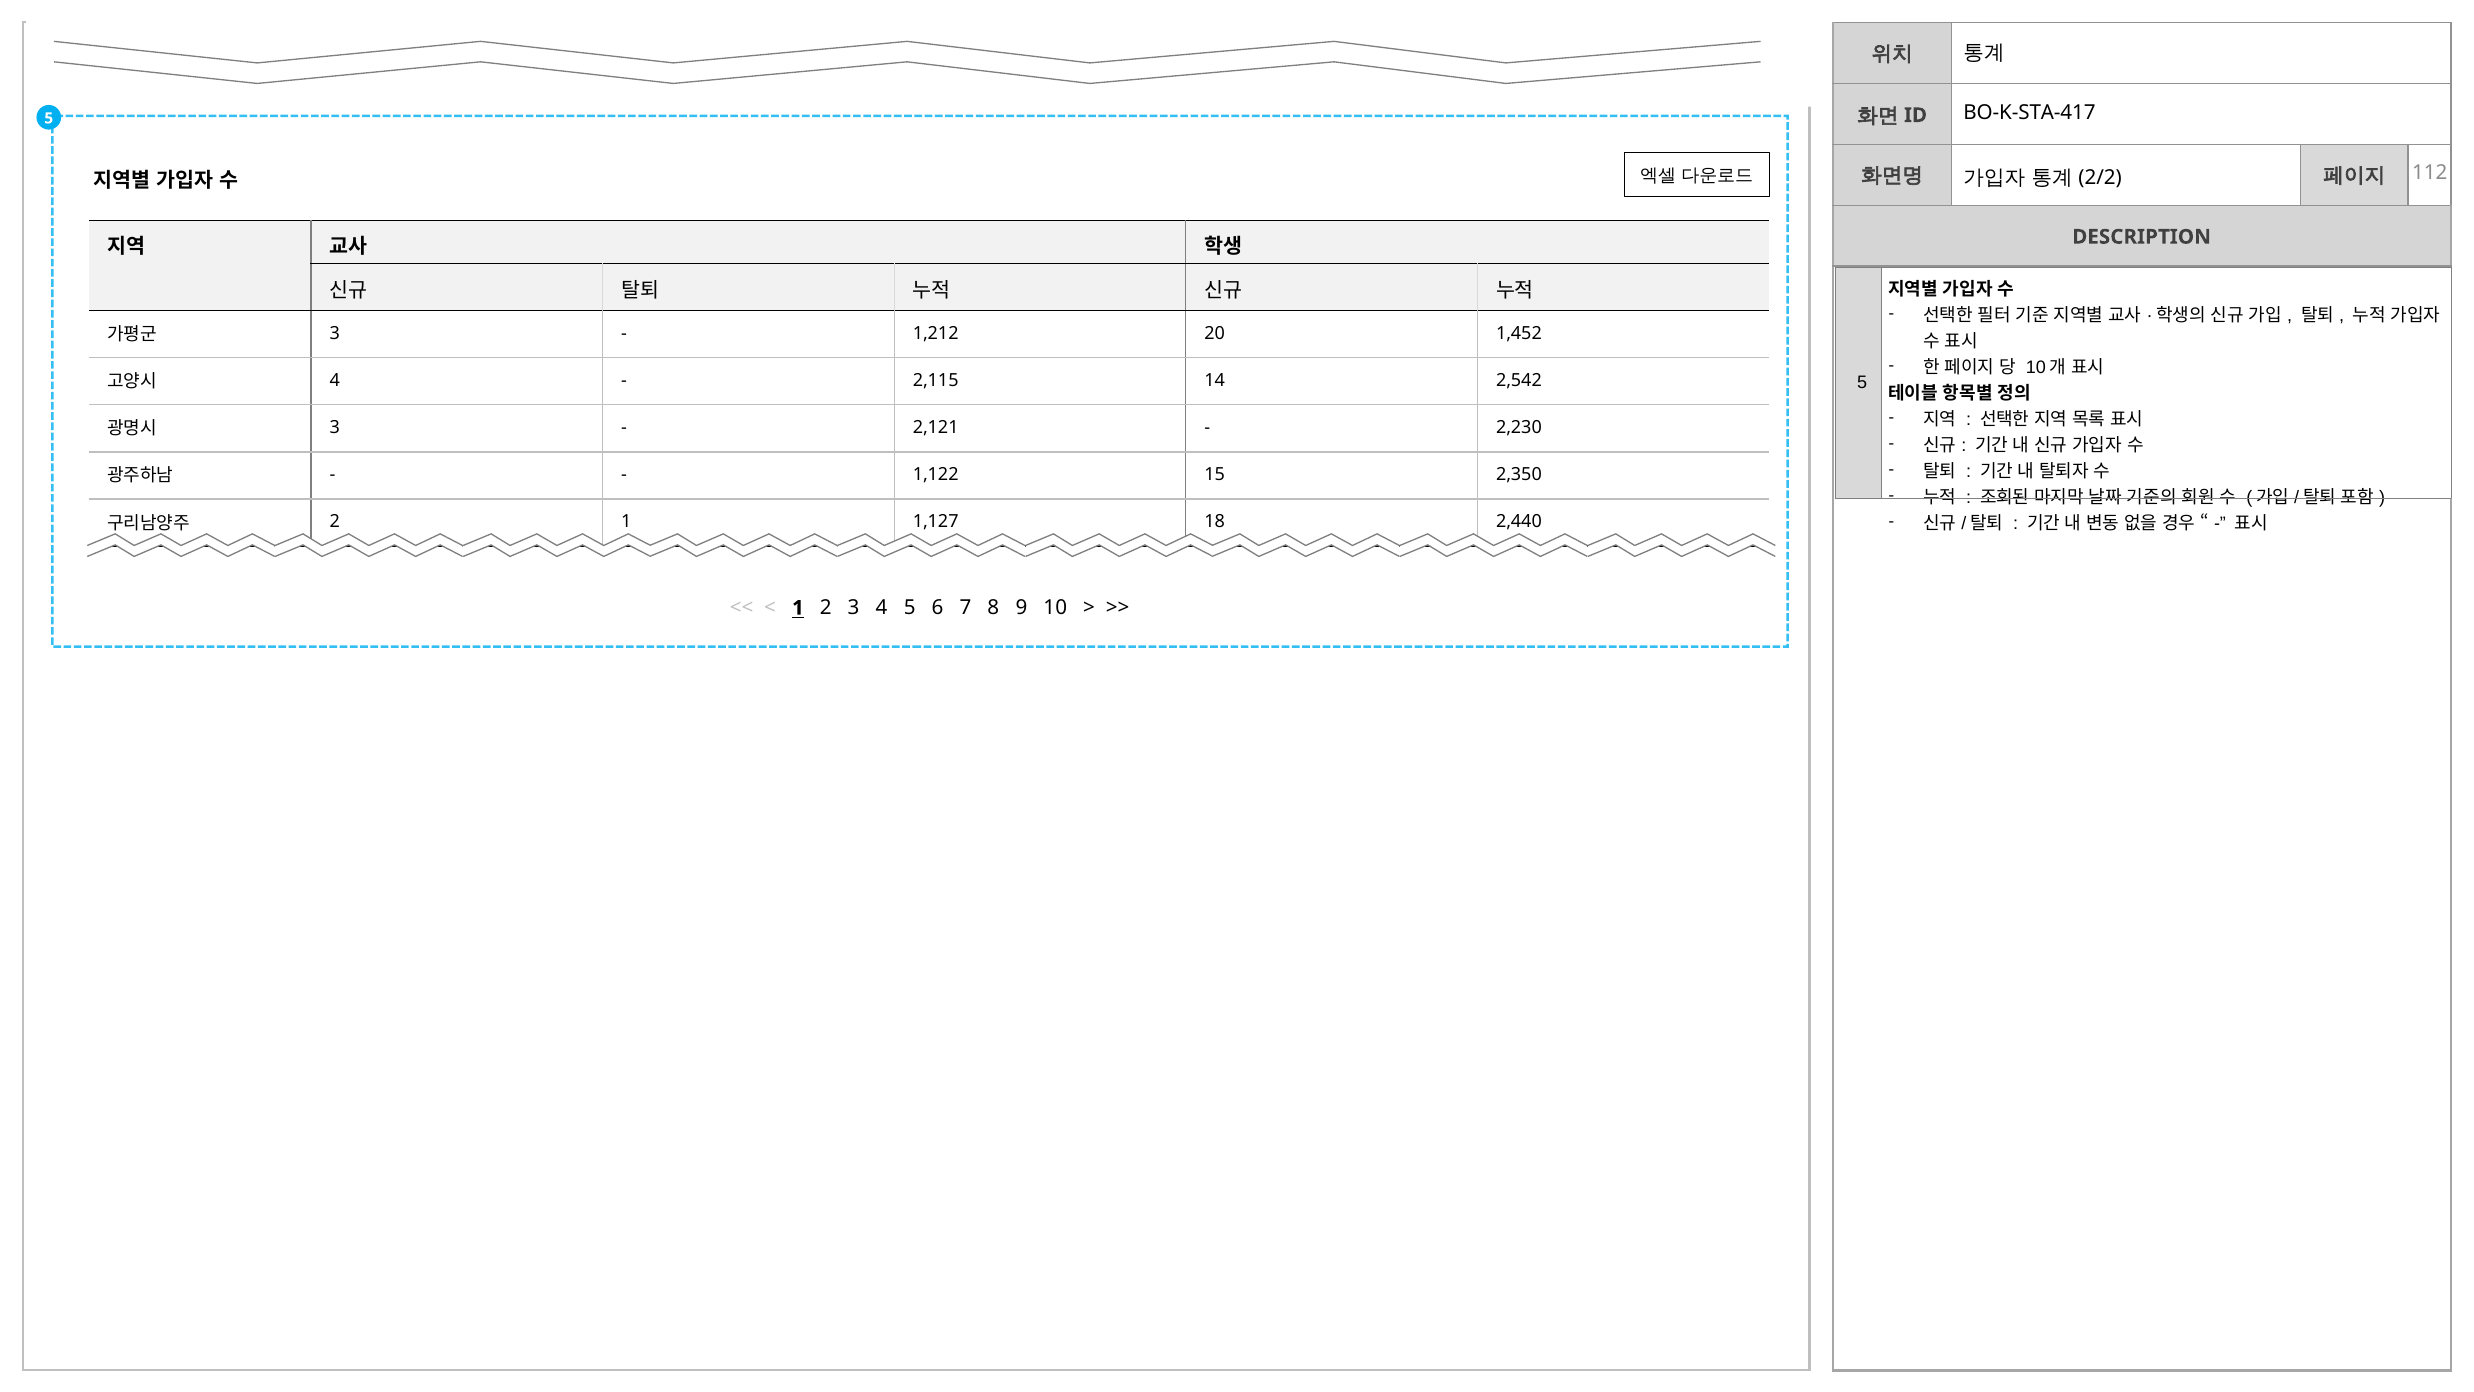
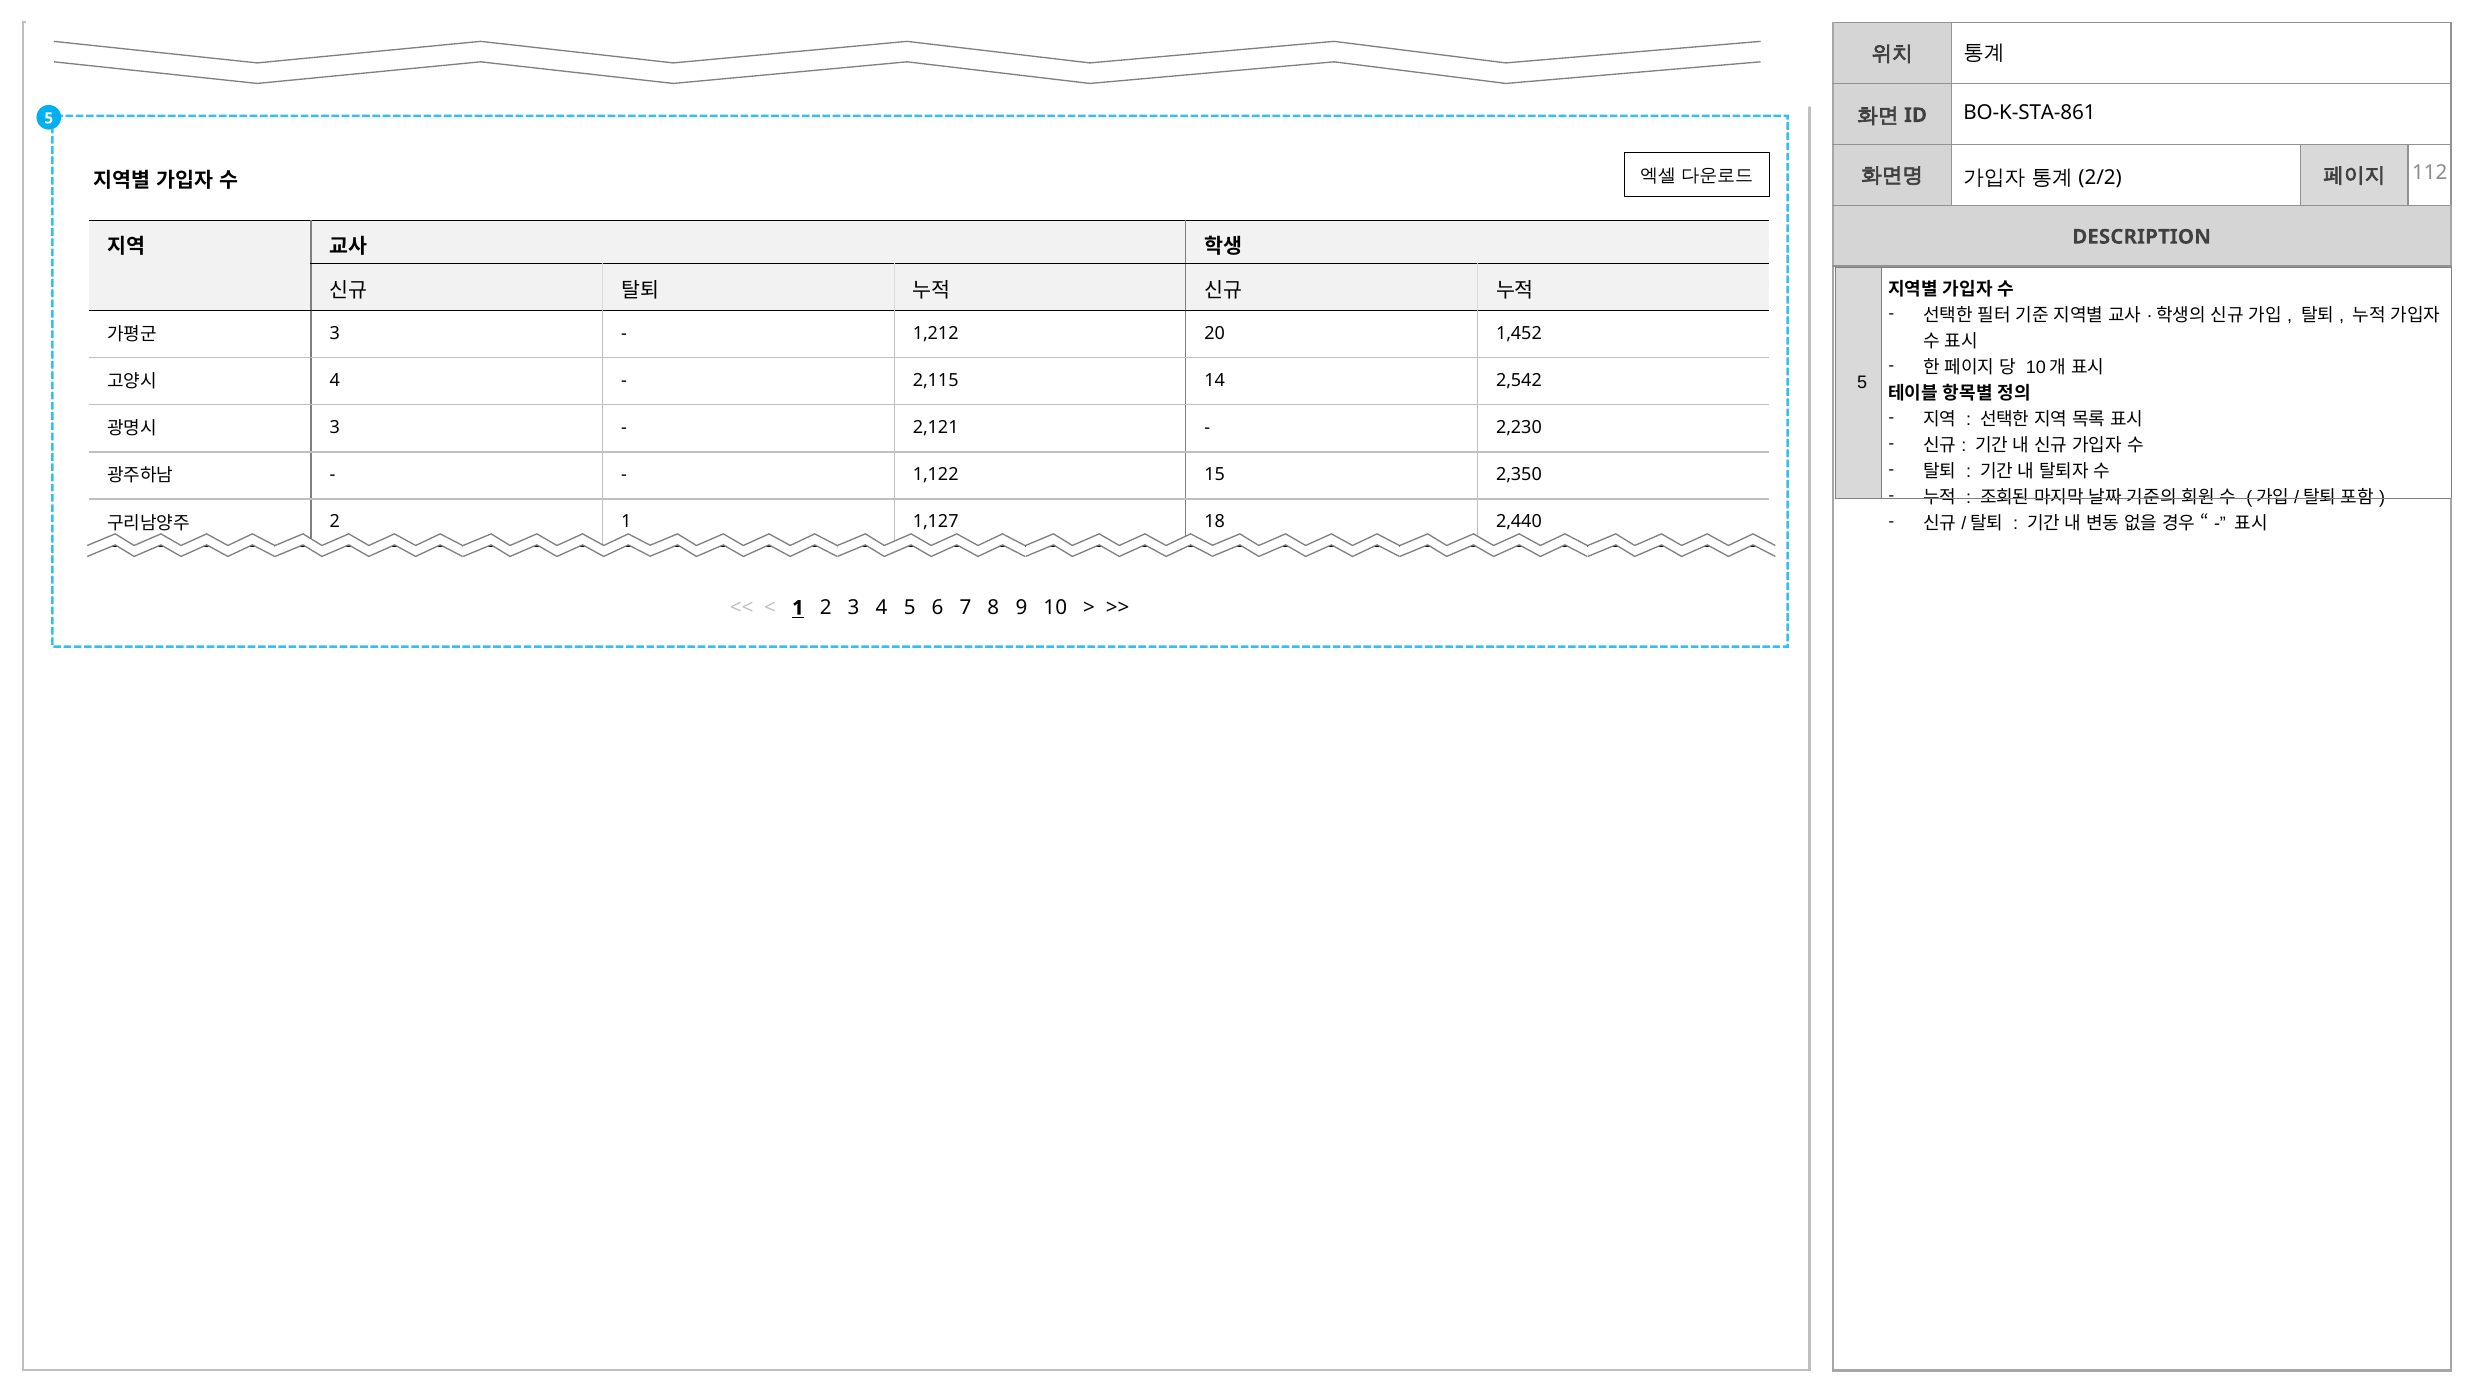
BO-K-STA-417: BO-K-STA-417 -> BO-K-STA-861
